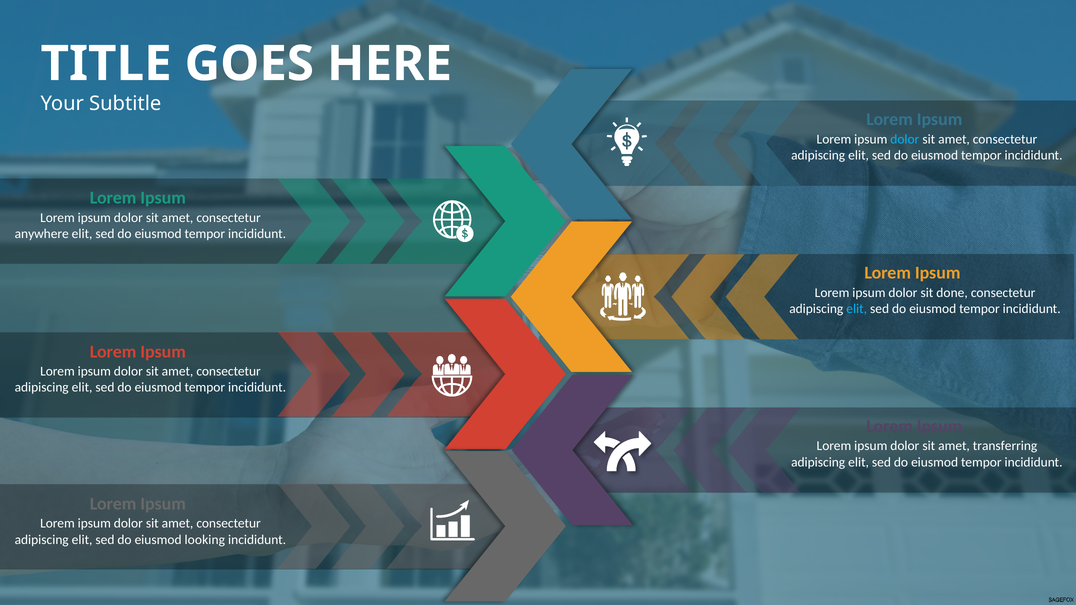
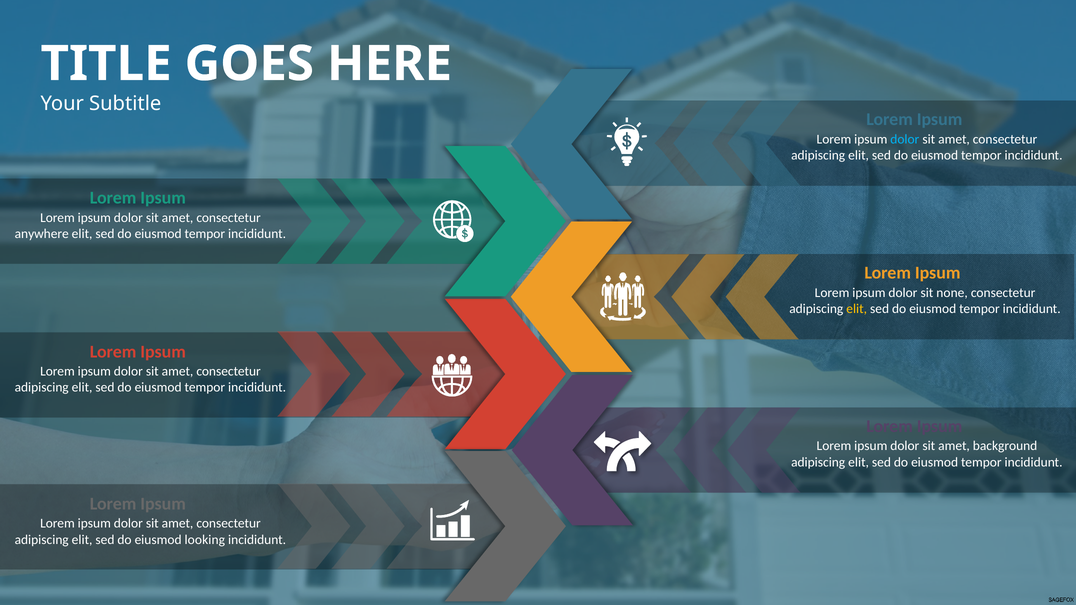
done: done -> none
elit at (857, 309) colour: light blue -> yellow
transferring: transferring -> background
